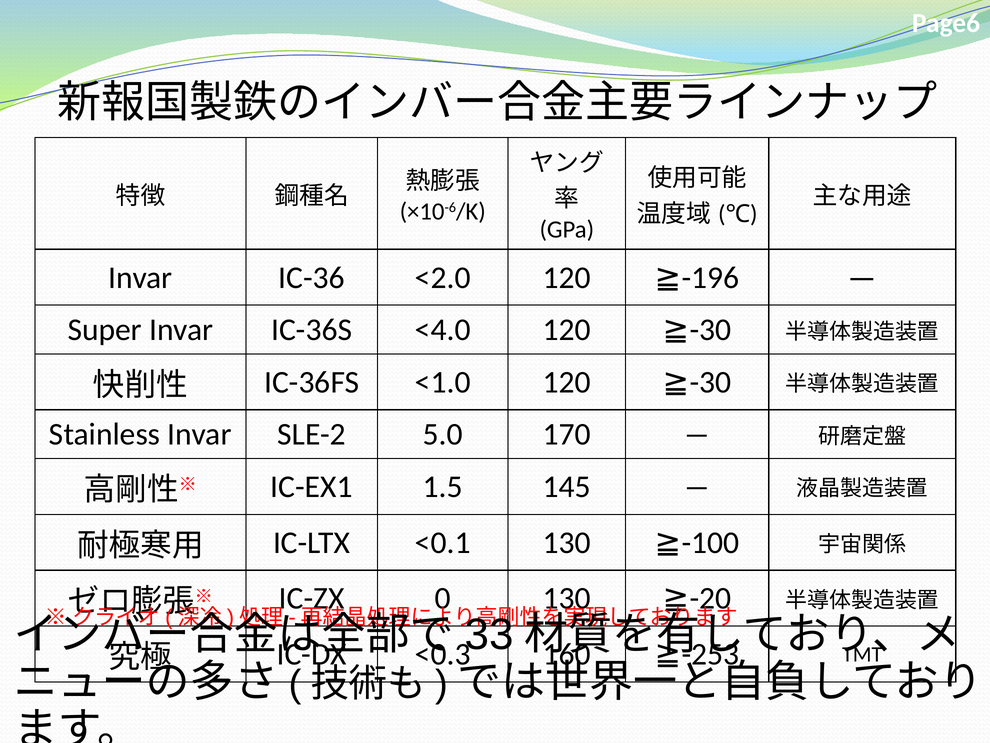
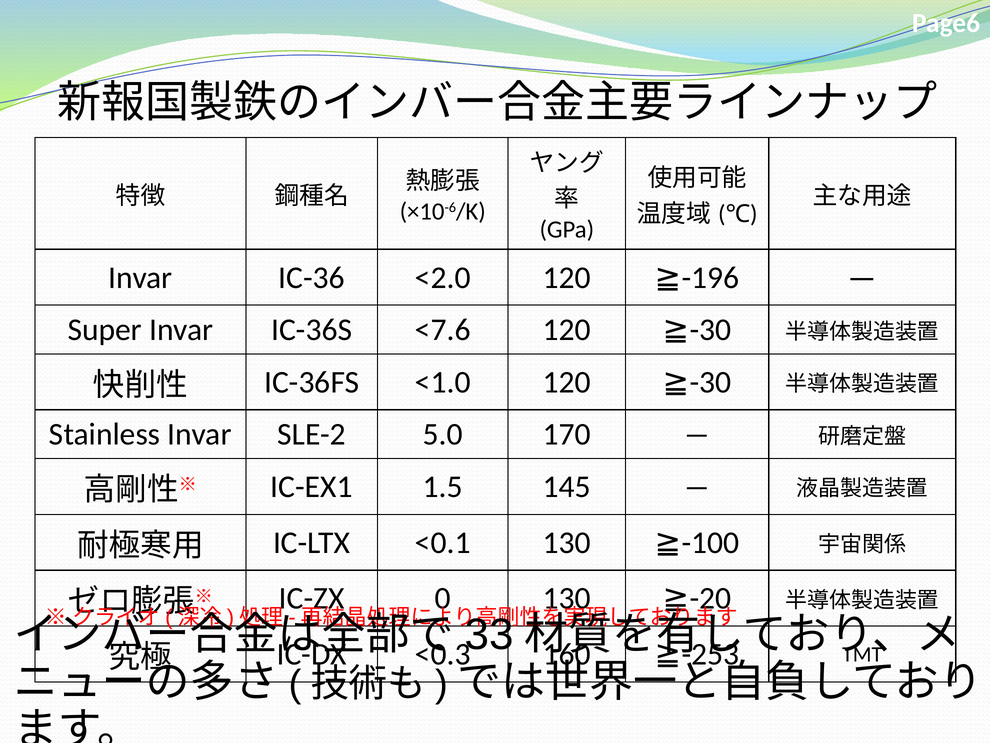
<4.0: <4.0 -> <7.6
